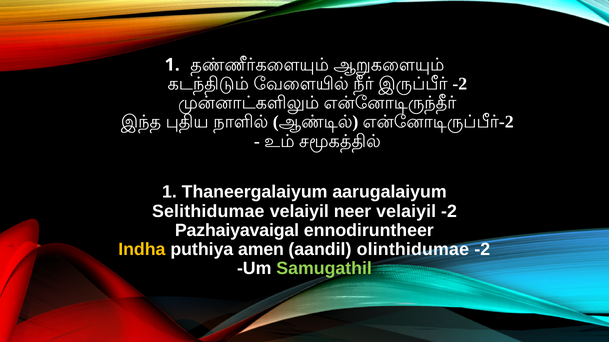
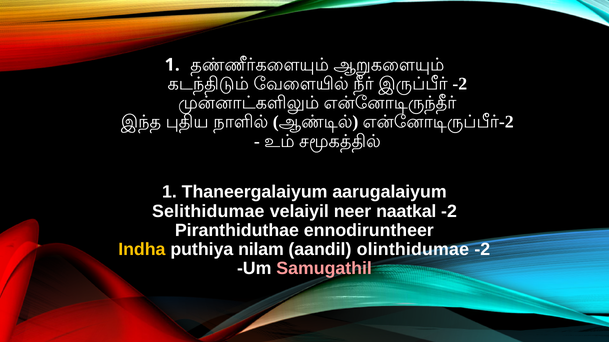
neer velaiyil: velaiyil -> naatkal
Pazhaiyavaigal: Pazhaiyavaigal -> Piranthiduthae
amen: amen -> nilam
Samugathil colour: light green -> pink
